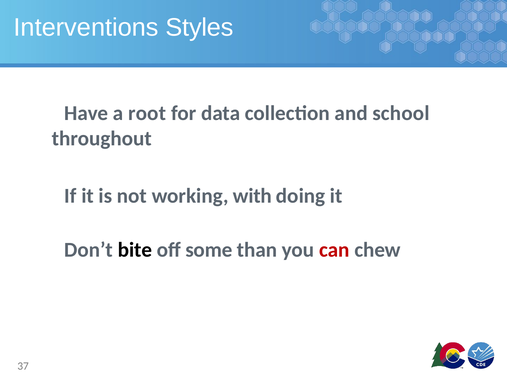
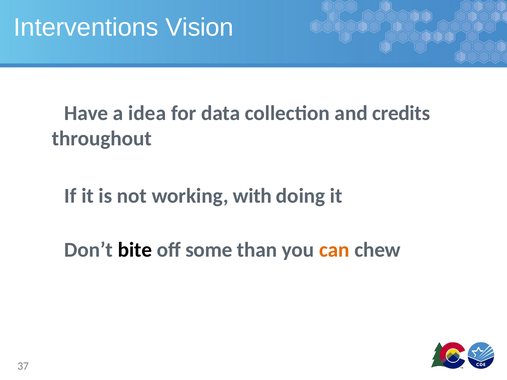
Styles: Styles -> Vision
root: root -> idea
school: school -> credits
can colour: red -> orange
